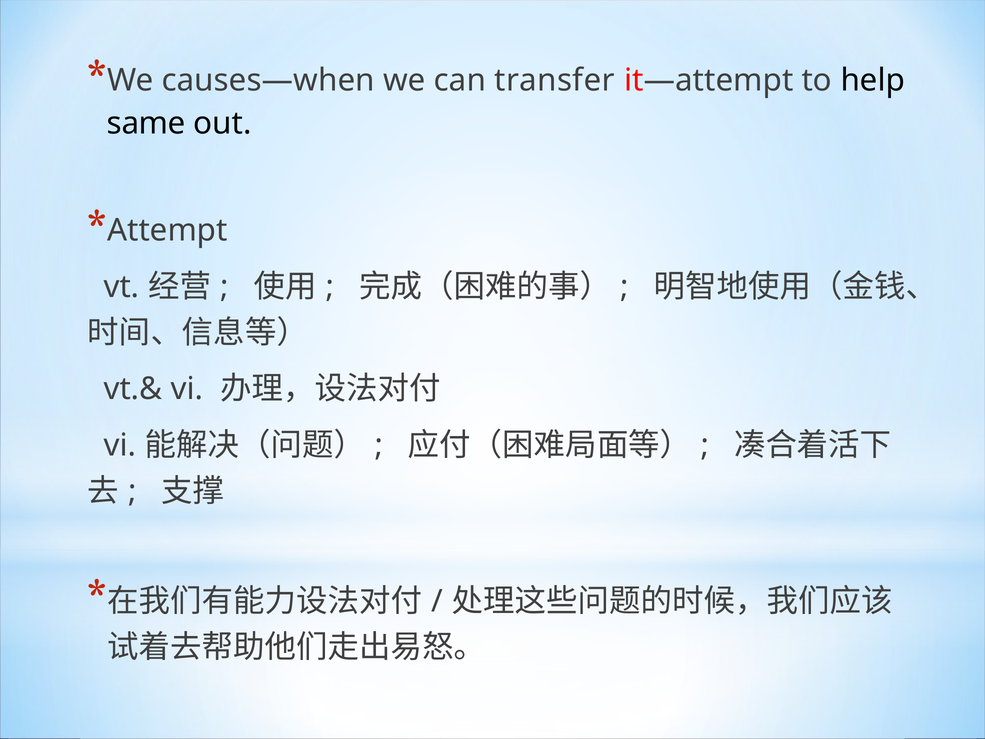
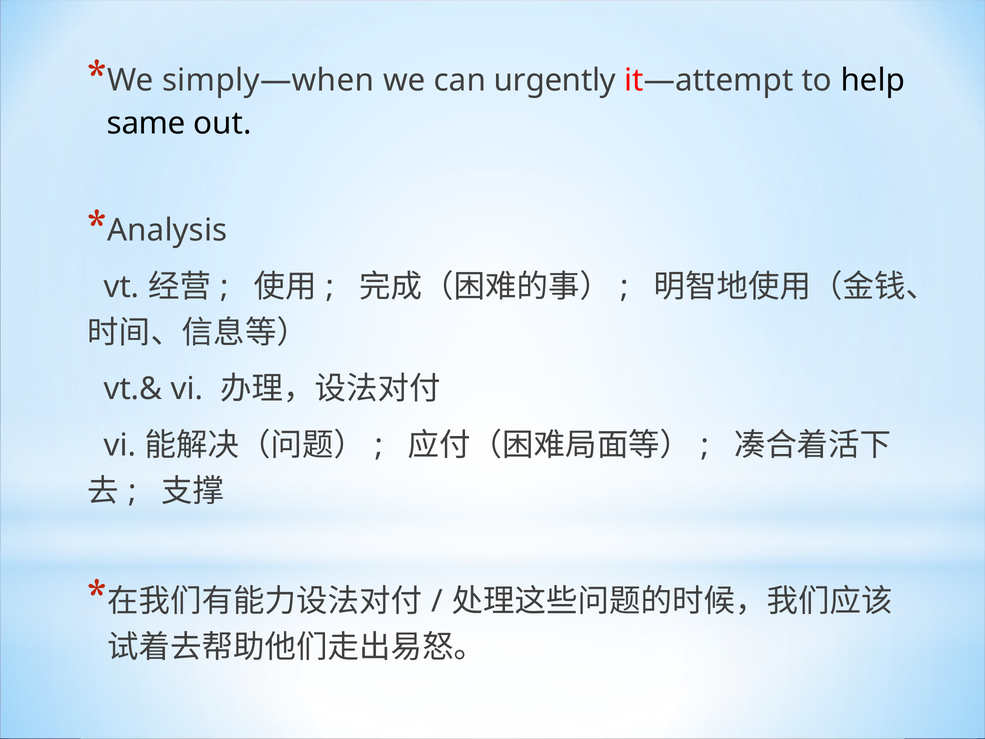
causes—when: causes—when -> simply—when
transfer: transfer -> urgently
Attempt: Attempt -> Analysis
